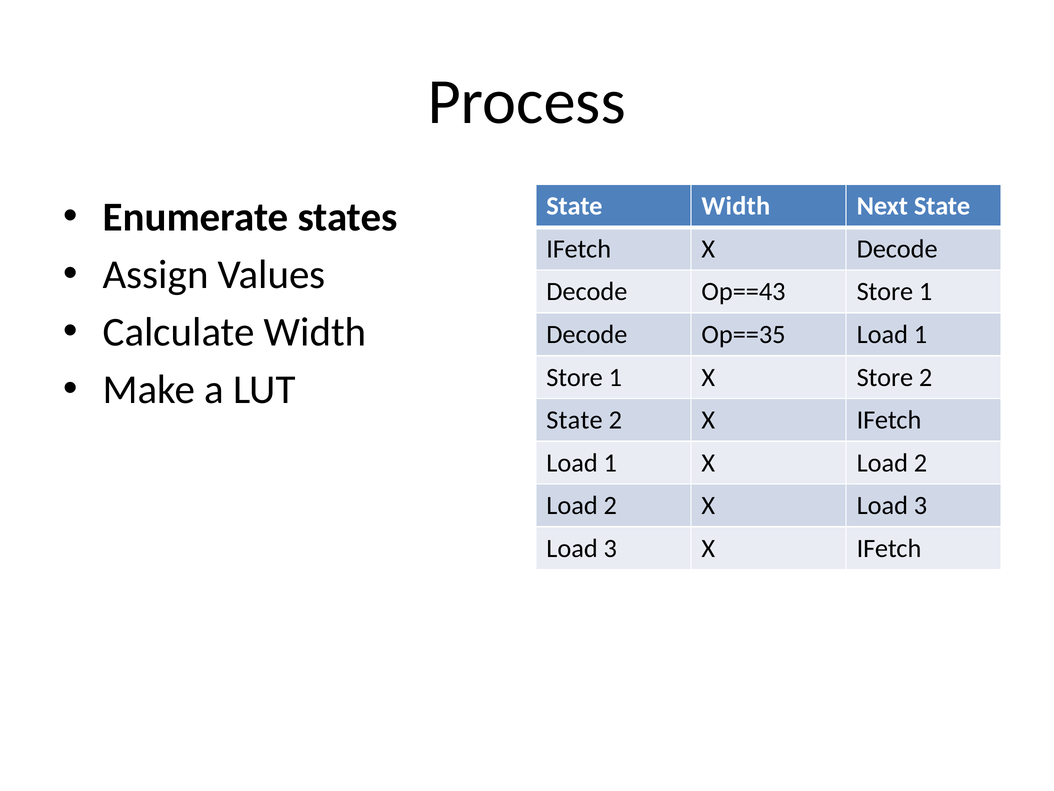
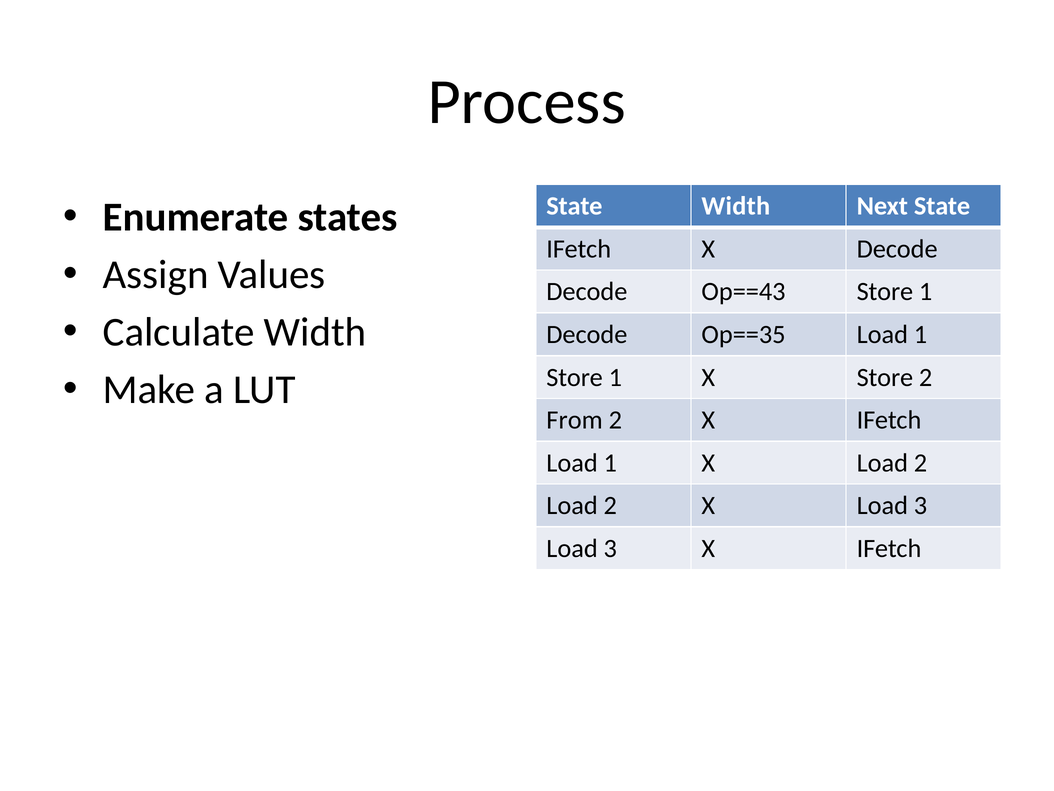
State at (574, 420): State -> From
